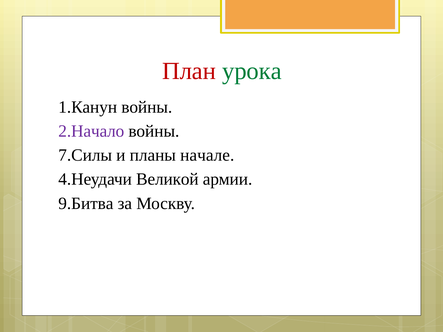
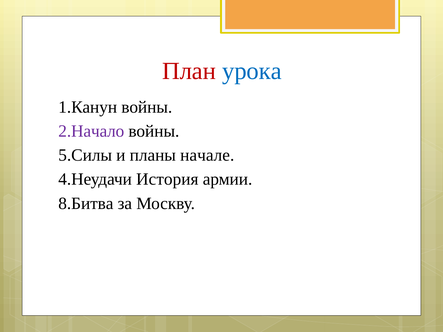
урока colour: green -> blue
7.Силы: 7.Силы -> 5.Силы
Великой: Великой -> История
9.Битва: 9.Битва -> 8.Битва
